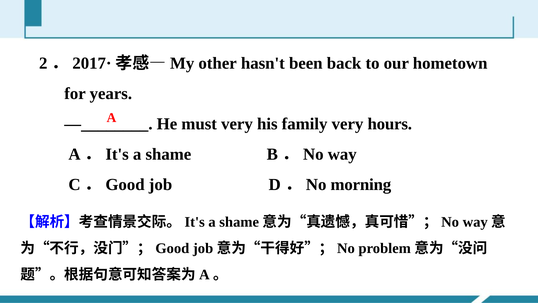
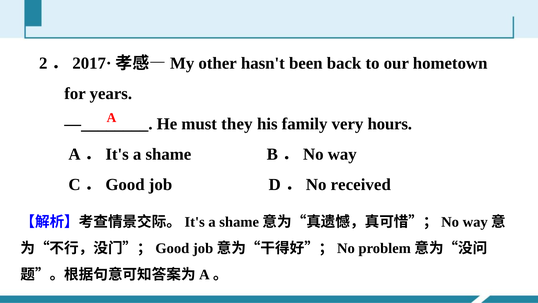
must very: very -> they
morning: morning -> received
